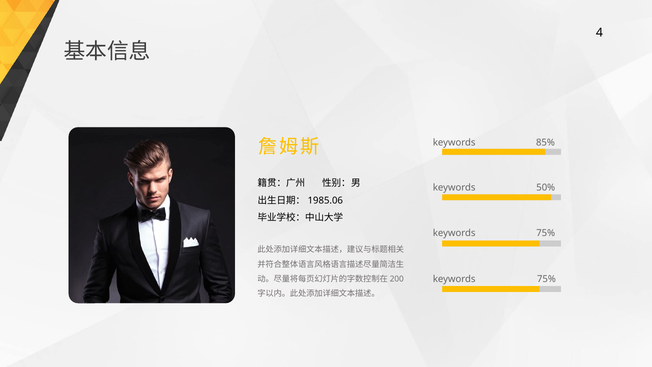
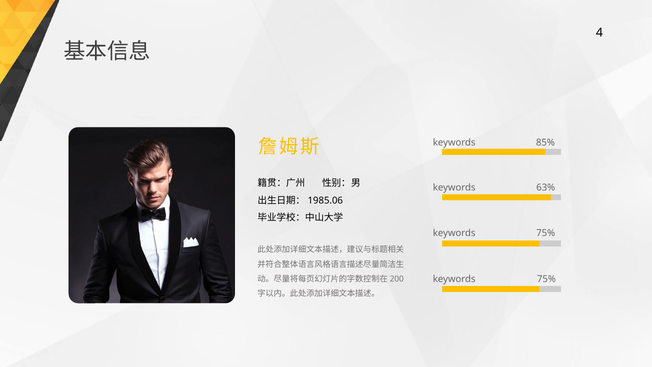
50%: 50% -> 63%
